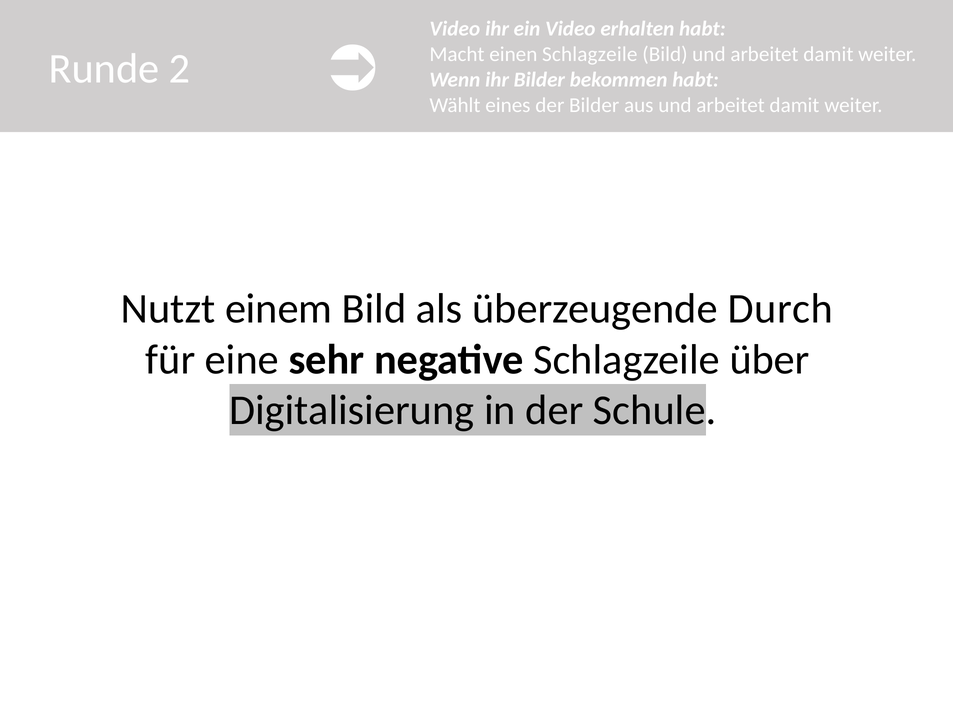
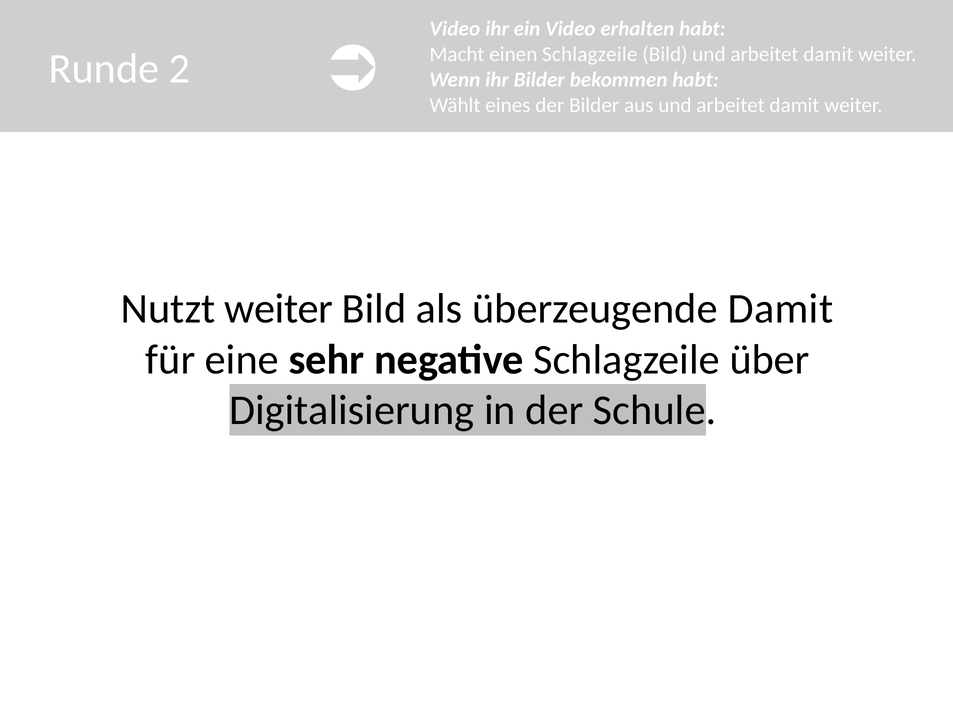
Nutzt einem: einem -> weiter
überzeugende Durch: Durch -> Damit
